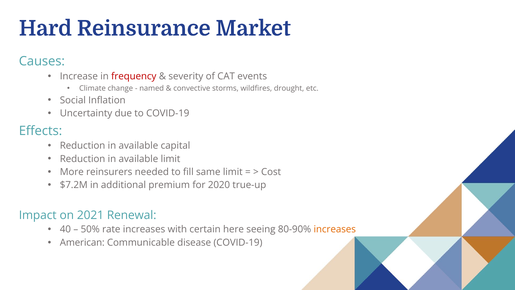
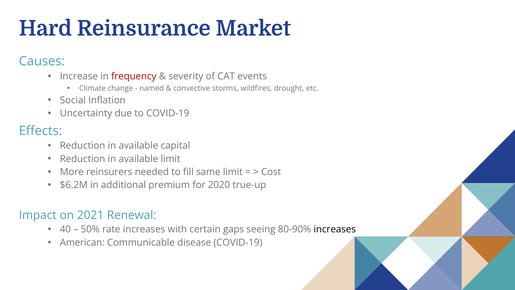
$7.2M: $7.2M -> $6.2M
here: here -> gaps
increases at (335, 229) colour: orange -> black
